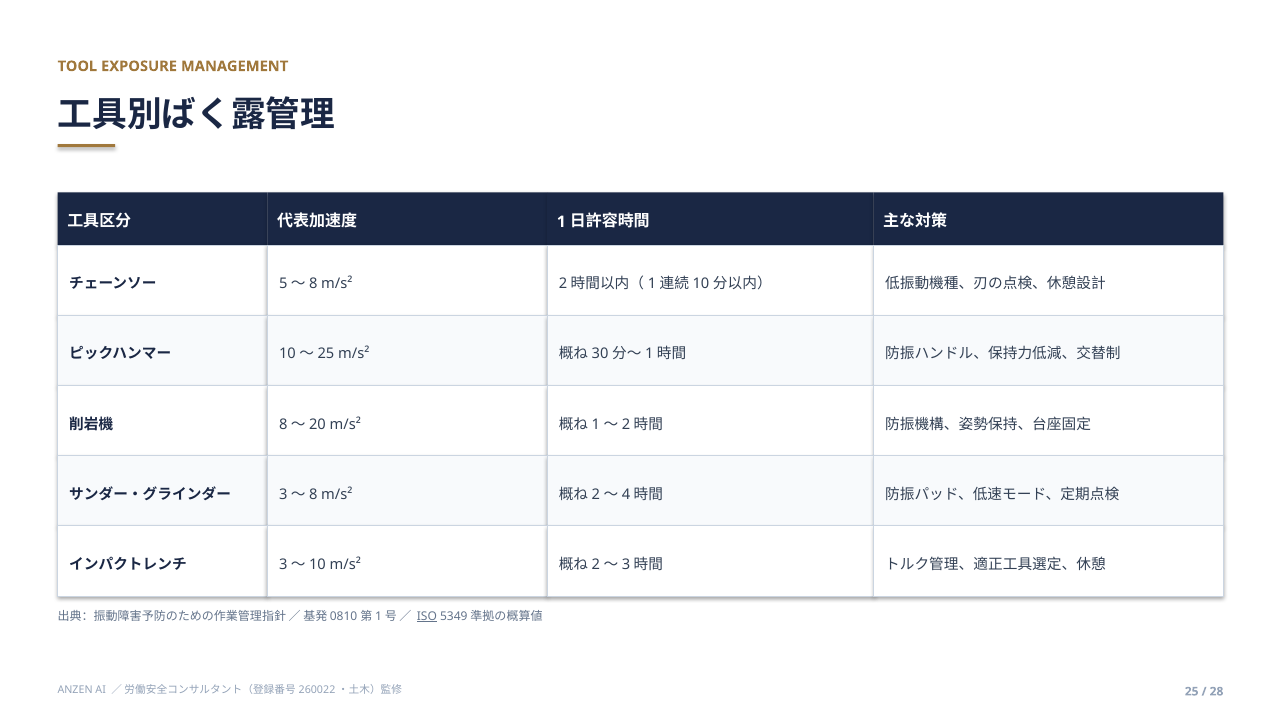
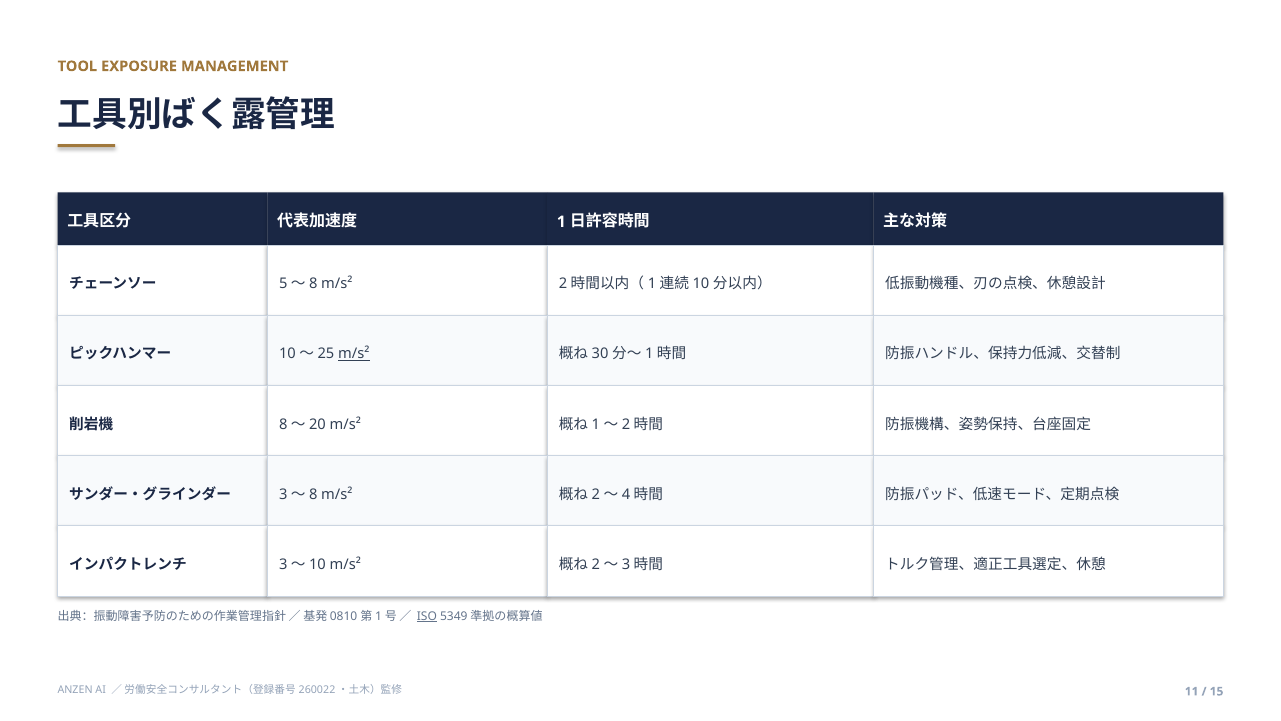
m/s² at (354, 354) underline: none -> present
25: 25 -> 11
28: 28 -> 15
